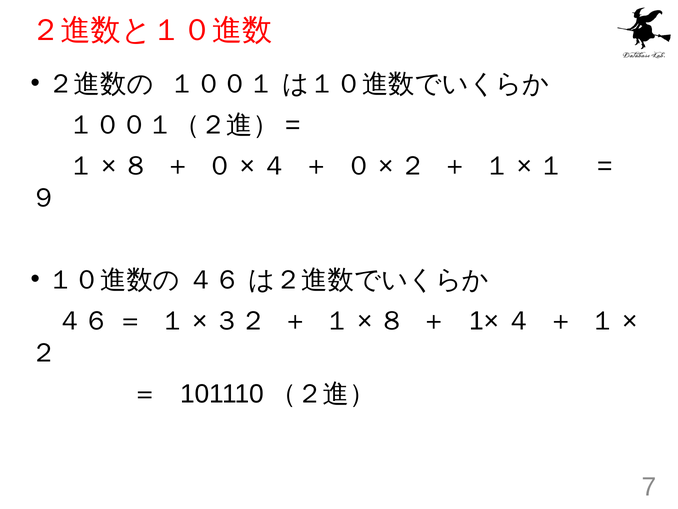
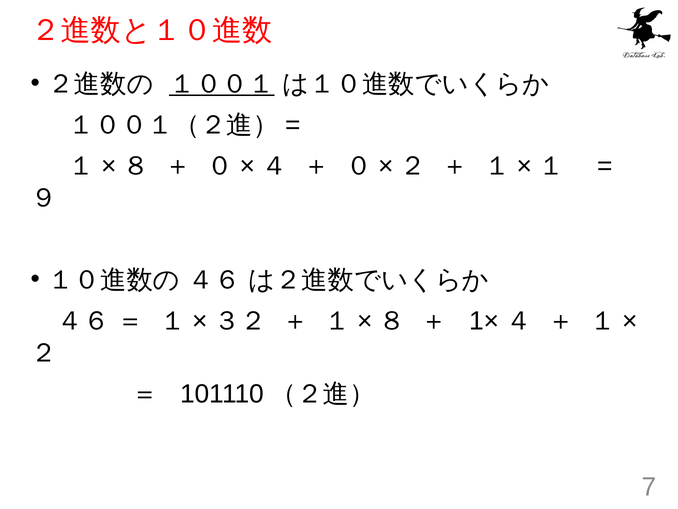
１００１ underline: none -> present
